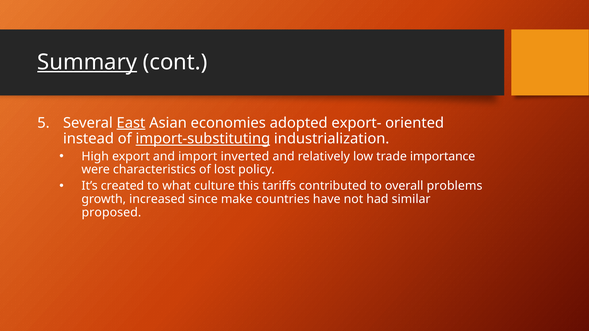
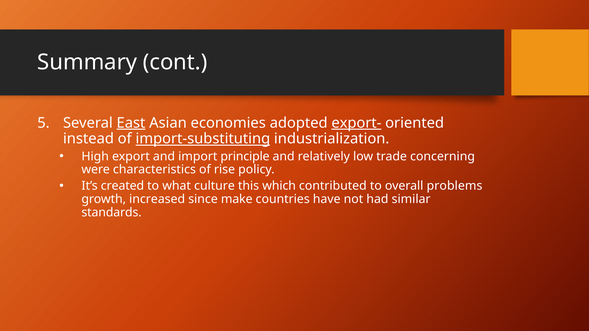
Summary underline: present -> none
export- underline: none -> present
inverted: inverted -> principle
importance: importance -> concerning
lost: lost -> rise
tariffs: tariffs -> which
proposed: proposed -> standards
